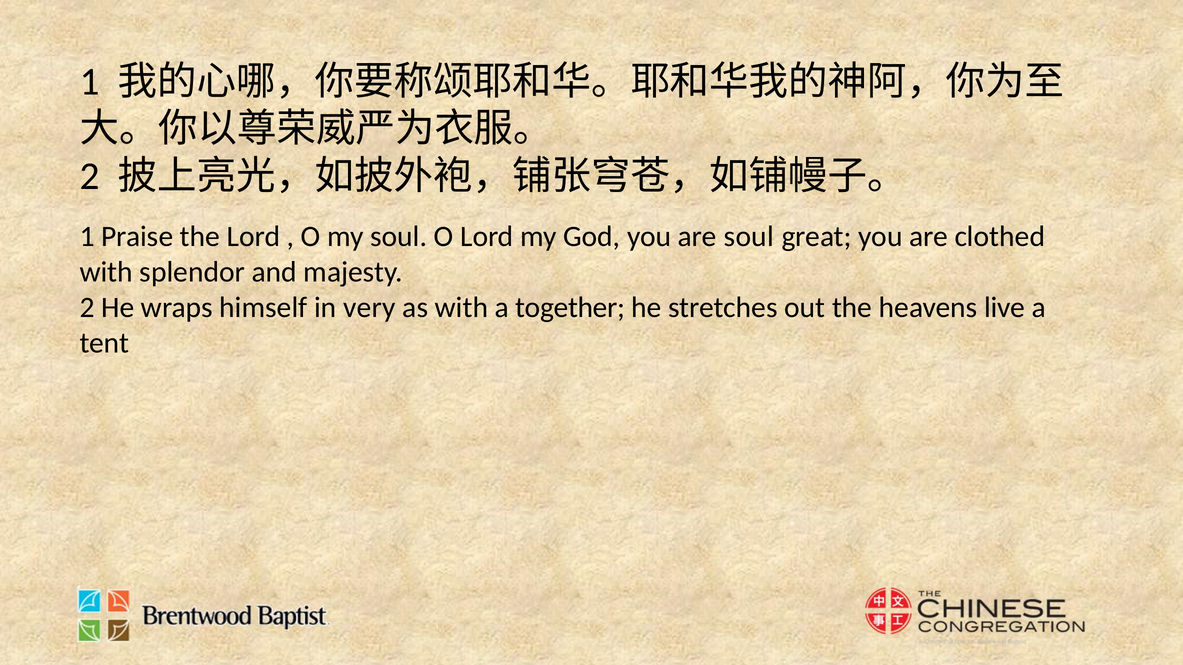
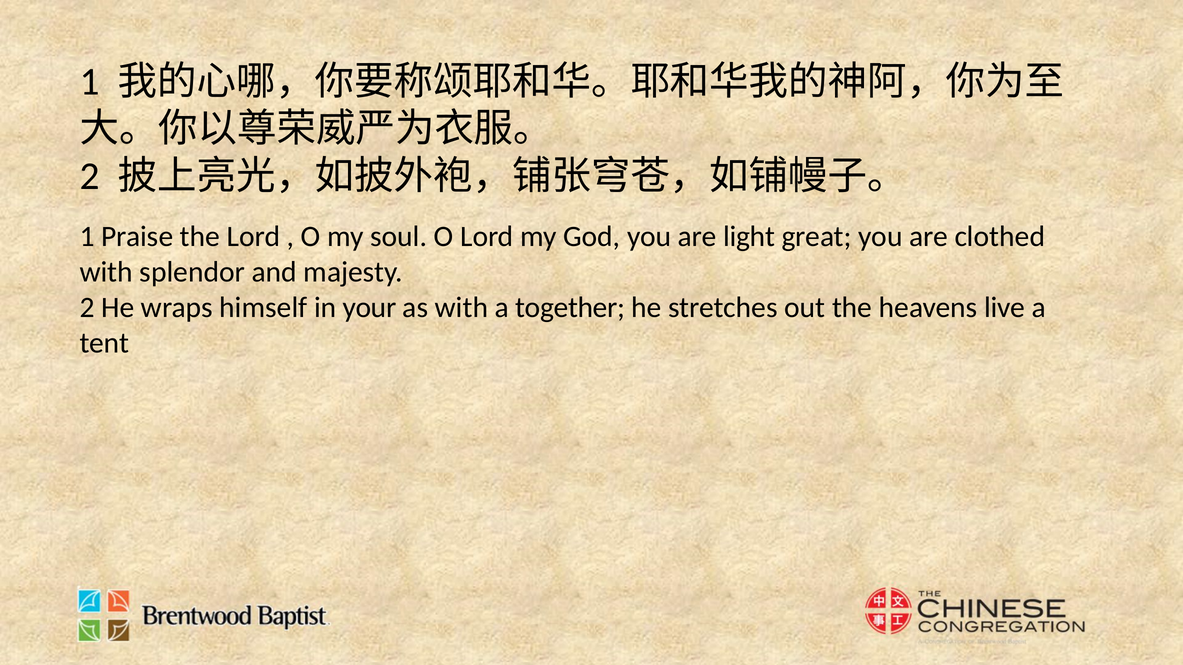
are soul: soul -> light
very: very -> your
